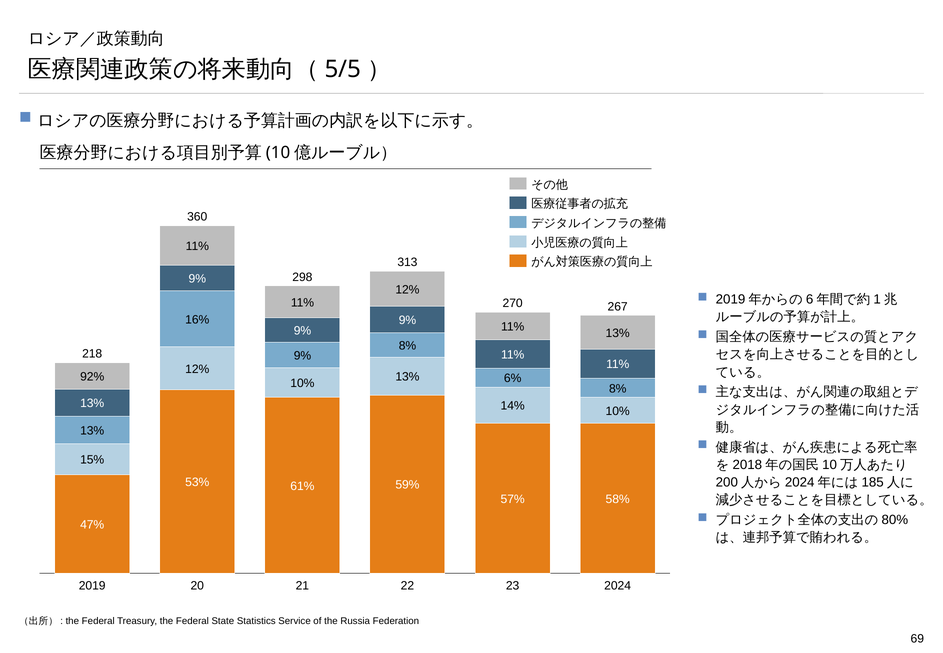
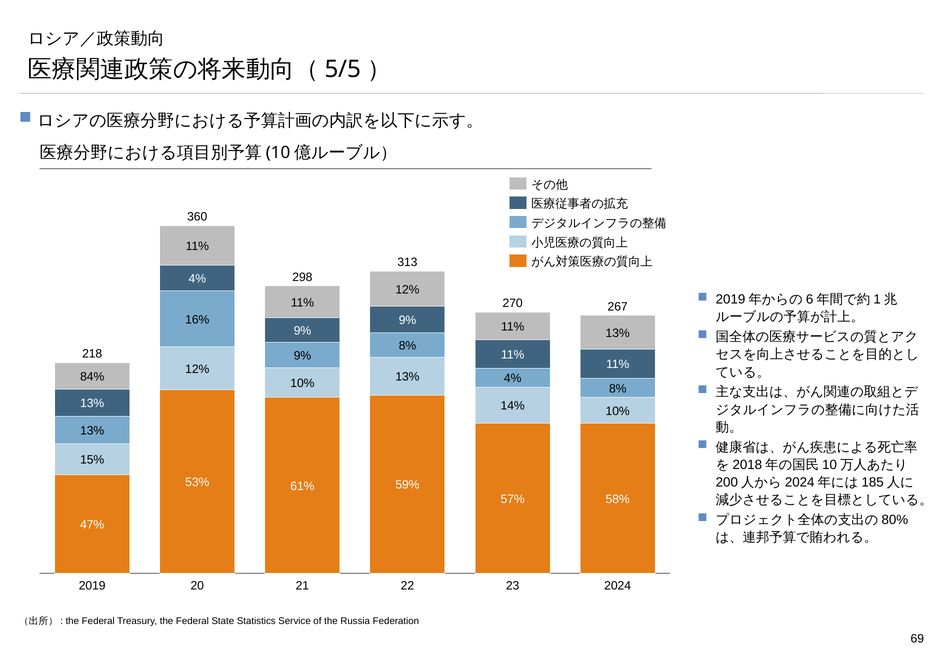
9% at (197, 279): 9% -> 4%
92%: 92% -> 84%
6% at (513, 378): 6% -> 4%
